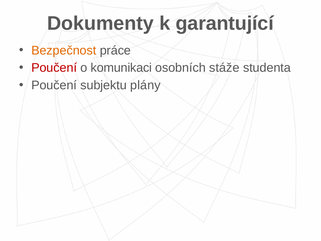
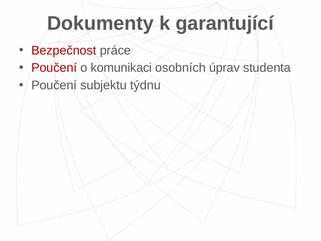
Bezpečnost colour: orange -> red
stáže: stáže -> úprav
plány: plány -> týdnu
